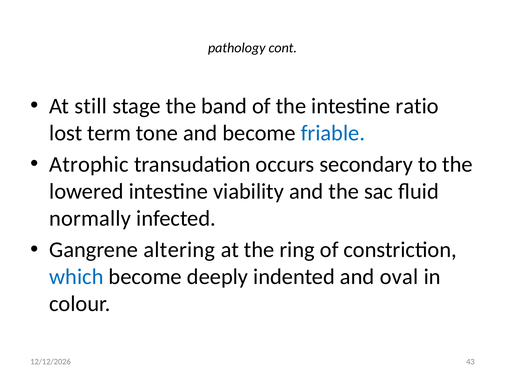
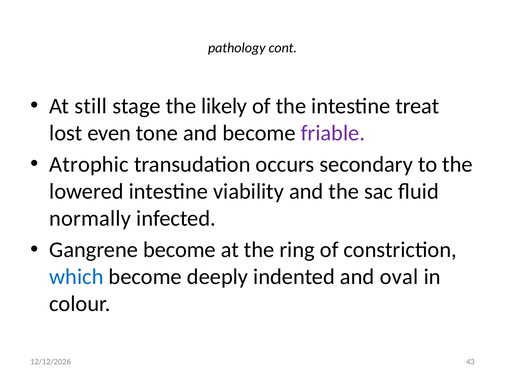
band: band -> likely
ratio: ratio -> treat
term: term -> even
friable colour: blue -> purple
Gangrene altering: altering -> become
